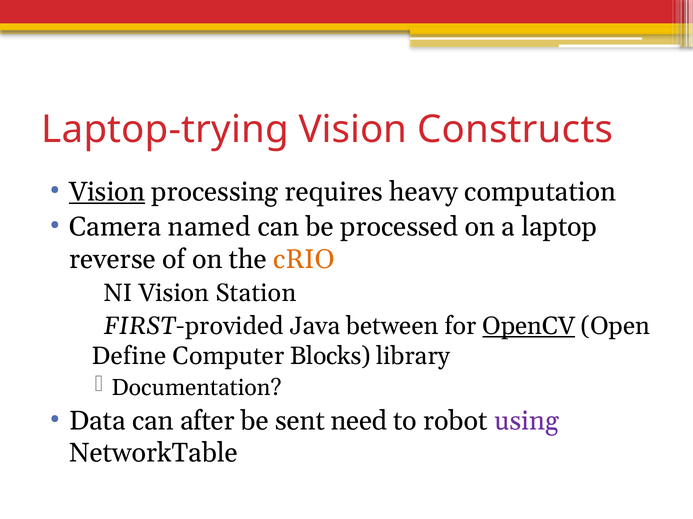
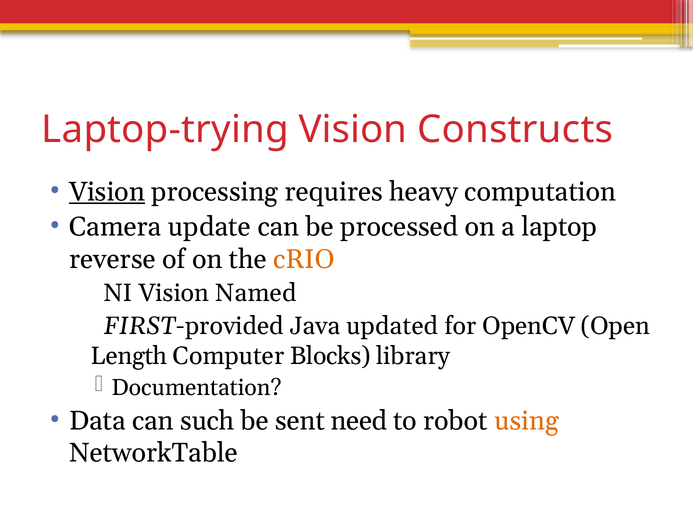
named: named -> update
Station: Station -> Named
between: between -> updated
OpenCV underline: present -> none
Define: Define -> Length
after: after -> such
using colour: purple -> orange
